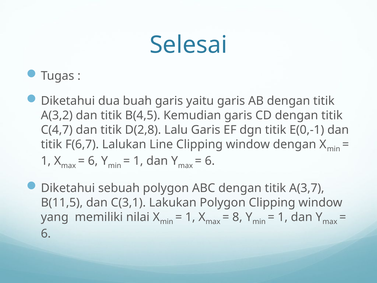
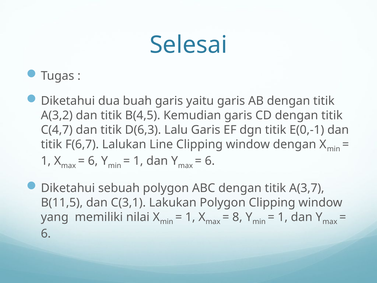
D(2,8: D(2,8 -> D(6,3
